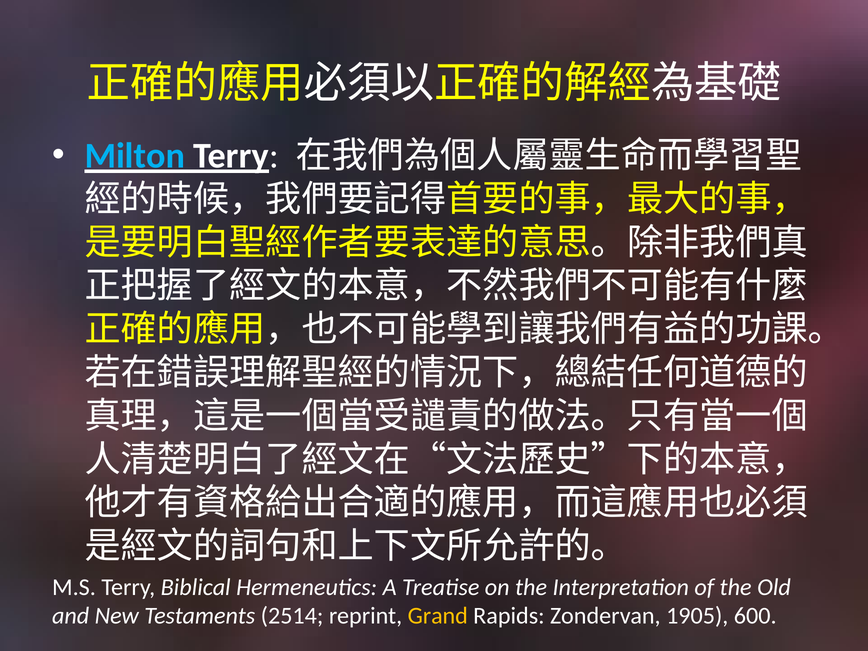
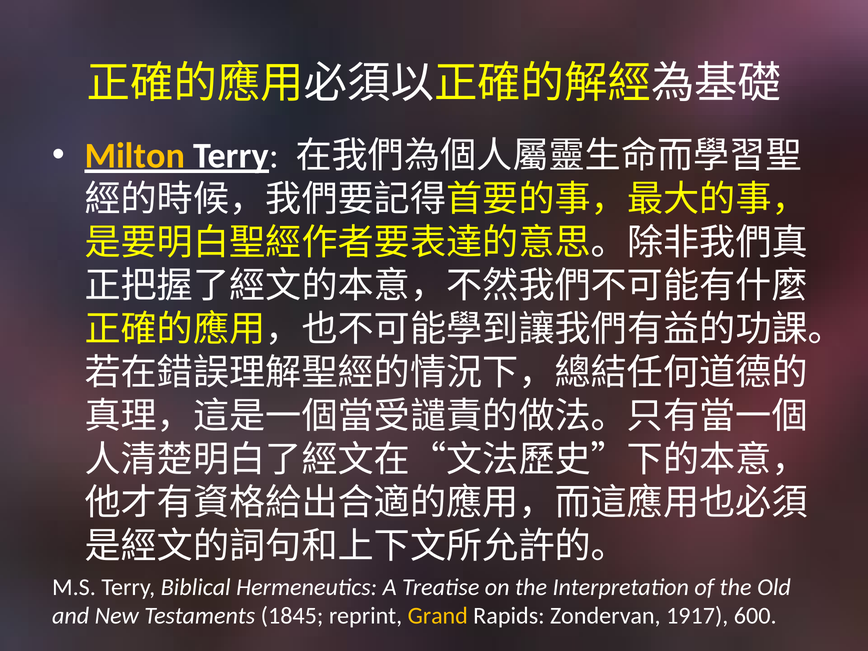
Milton colour: light blue -> yellow
2514: 2514 -> 1845
1905: 1905 -> 1917
